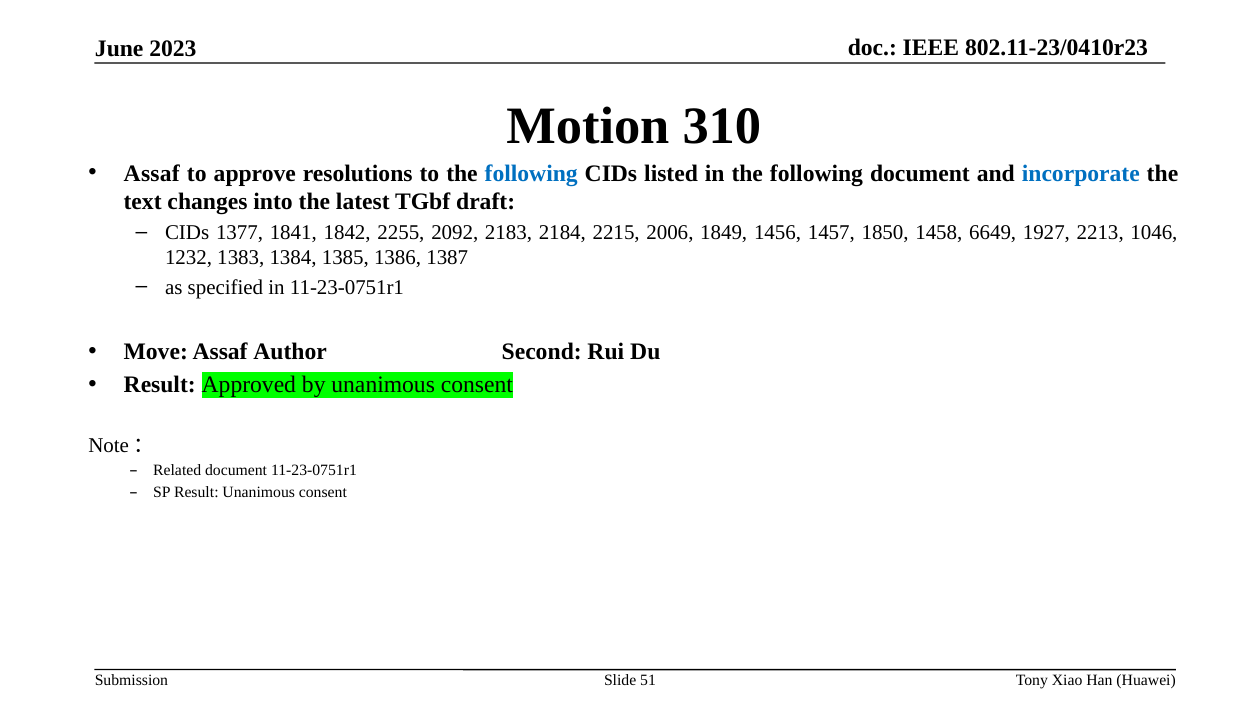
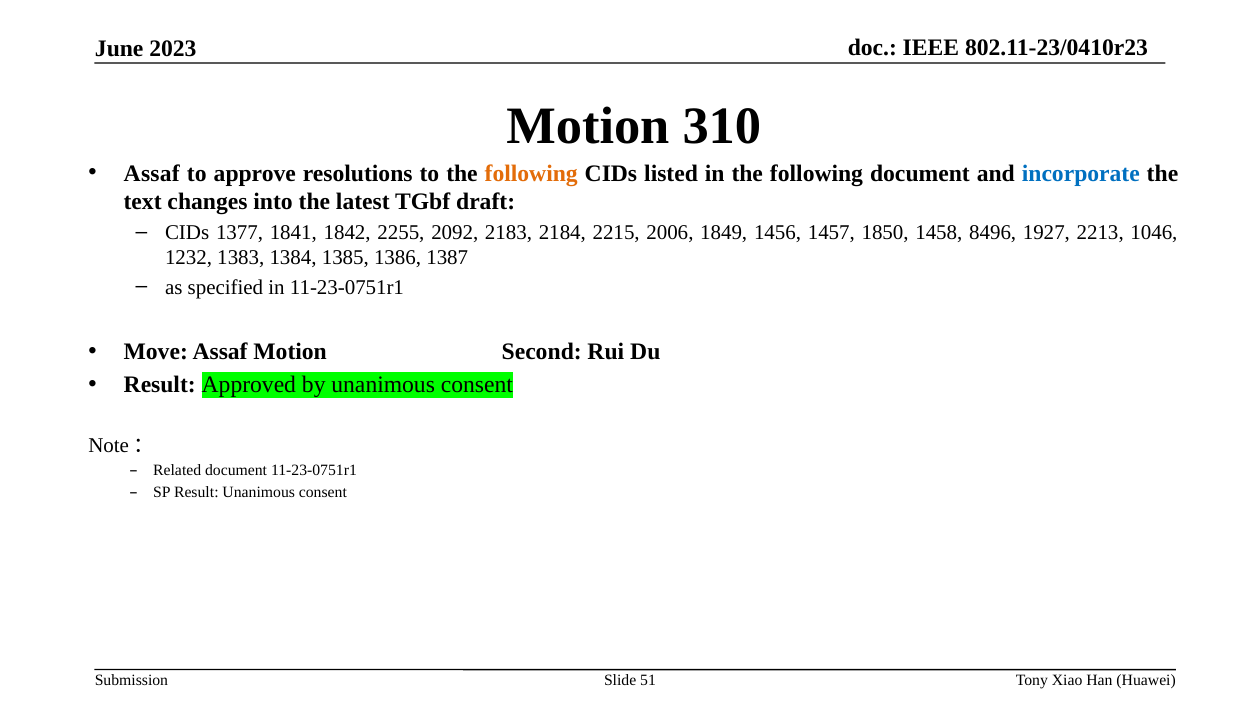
following at (531, 173) colour: blue -> orange
6649: 6649 -> 8496
Assaf Author: Author -> Motion
